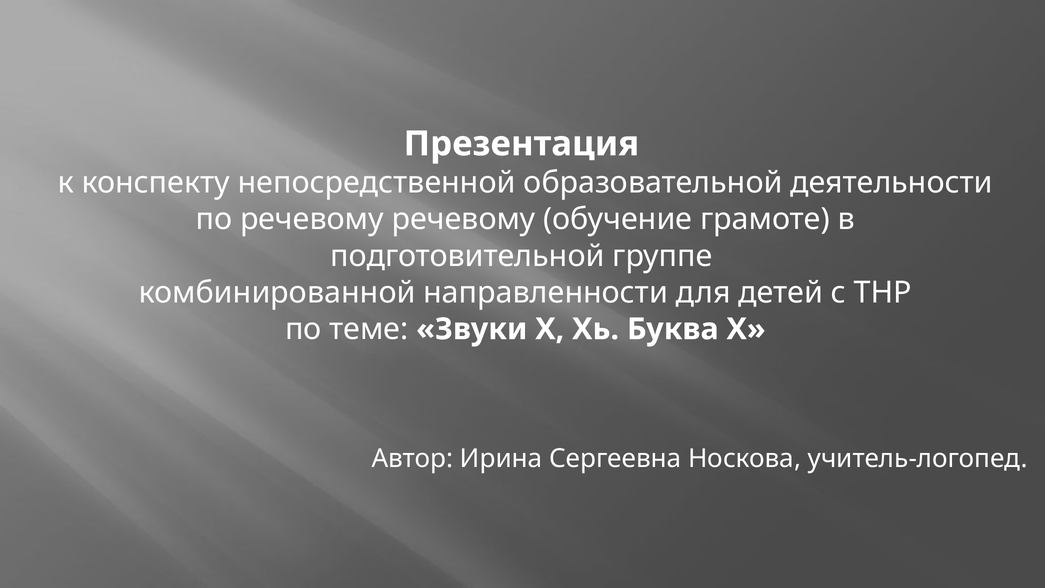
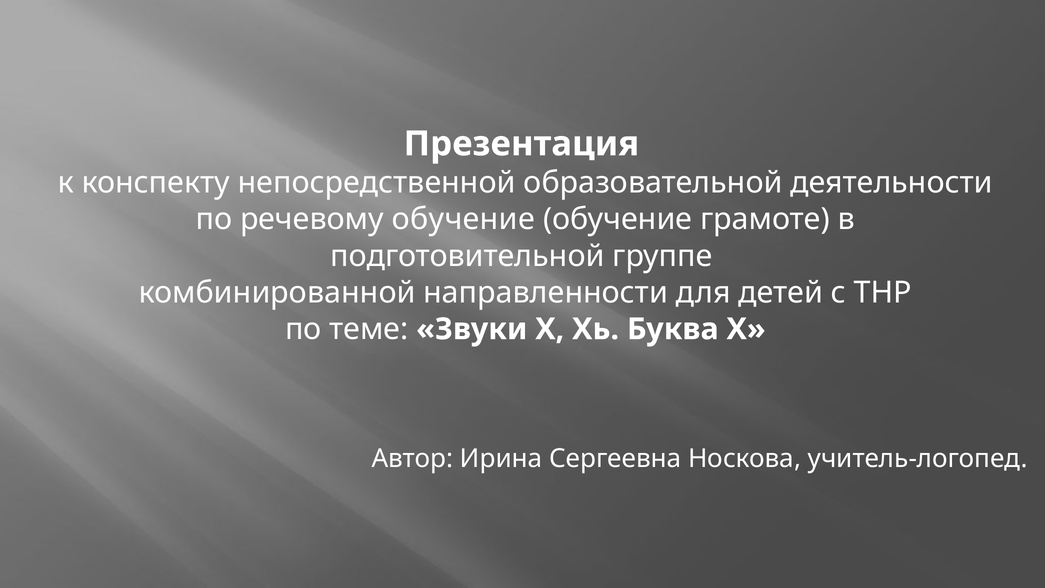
речевому речевому: речевому -> обучение
